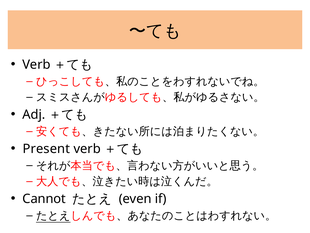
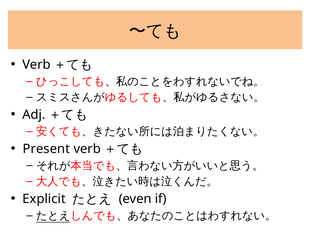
Cannot: Cannot -> Explicit
